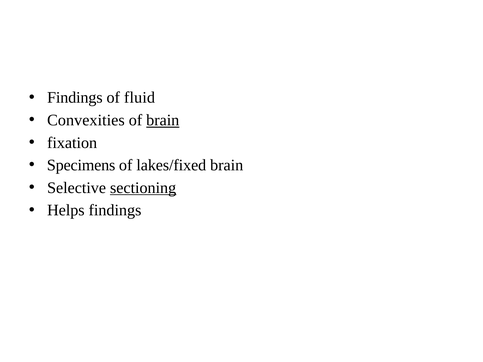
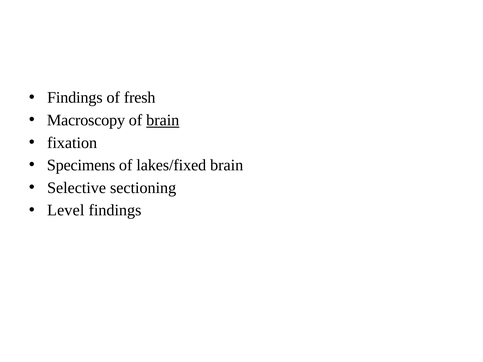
fluid: fluid -> fresh
Convexities: Convexities -> Macroscopy
sectioning underline: present -> none
Helps: Helps -> Level
